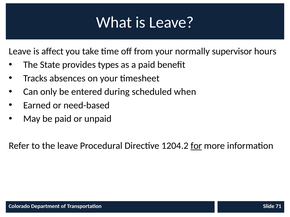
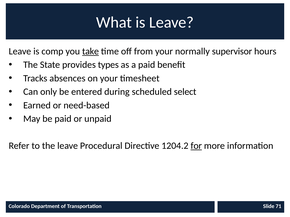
affect: affect -> comp
take underline: none -> present
when: when -> select
